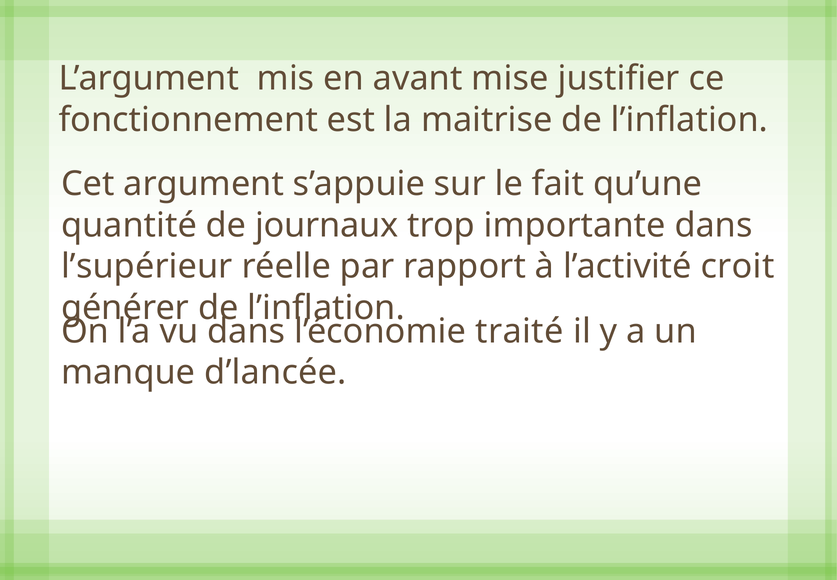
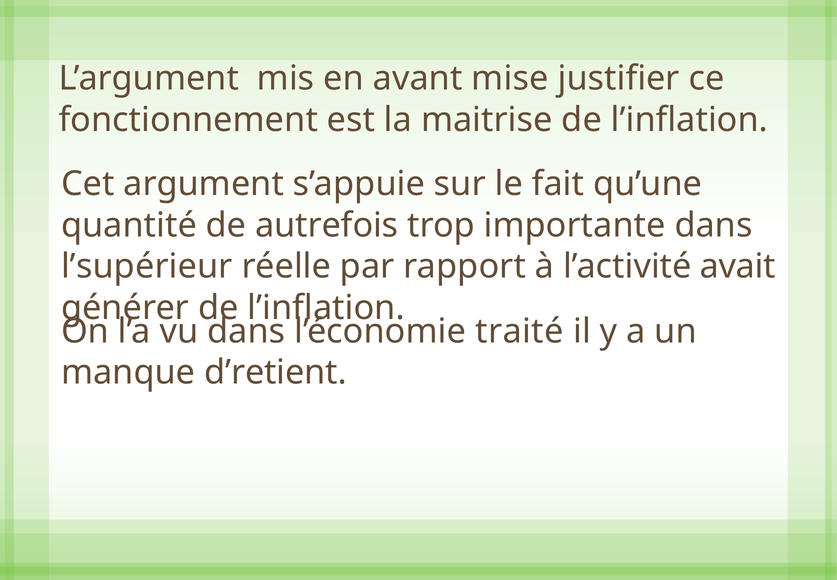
journaux: journaux -> autrefois
croit: croit -> avait
d’lancée: d’lancée -> d’retient
